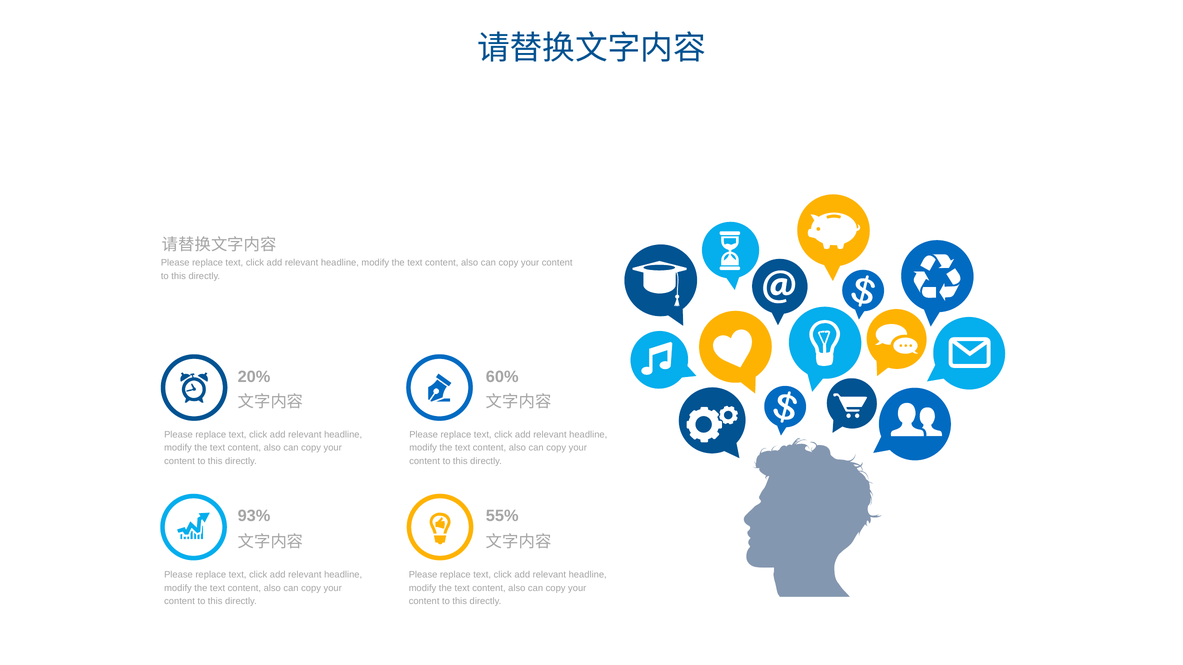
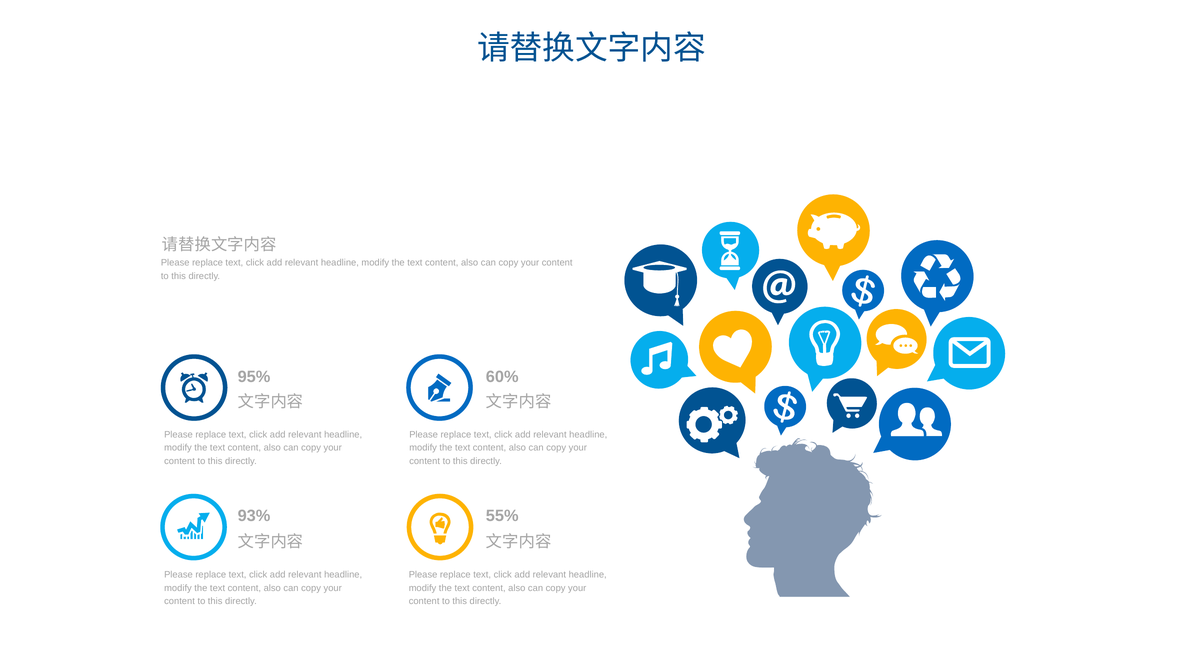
20%: 20% -> 95%
